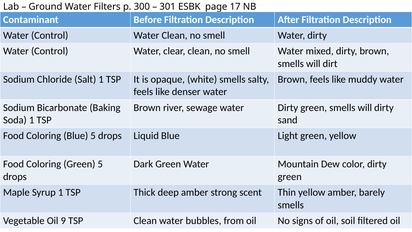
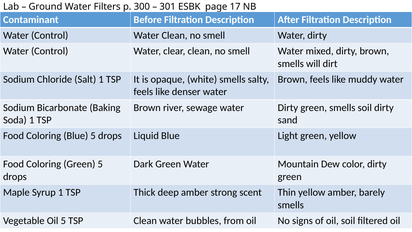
green smells will: will -> soil
Oil 9: 9 -> 5
